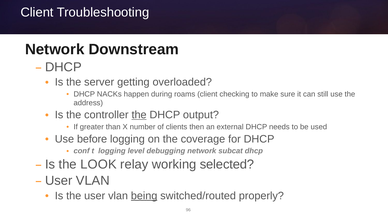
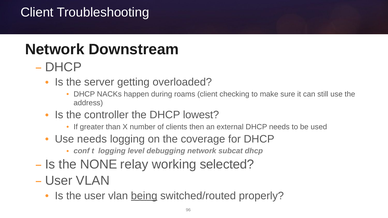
the at (139, 115) underline: present -> none
output: output -> lowest
Use before: before -> needs
LOOK: LOOK -> NONE
